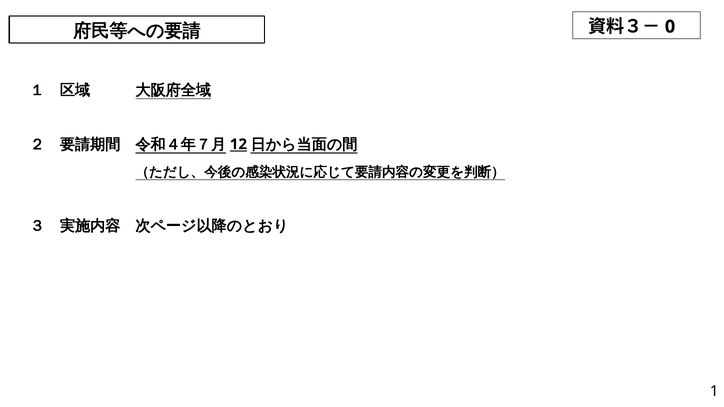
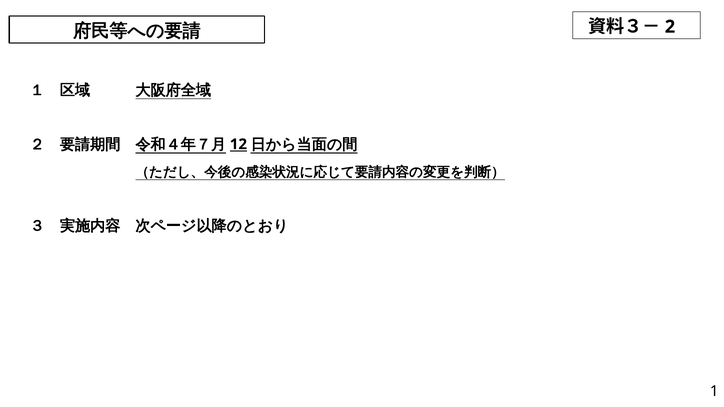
0: 0 -> 2
